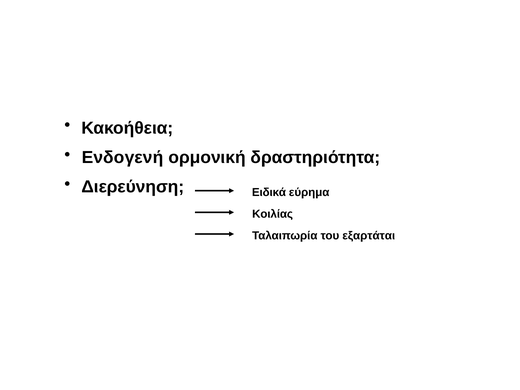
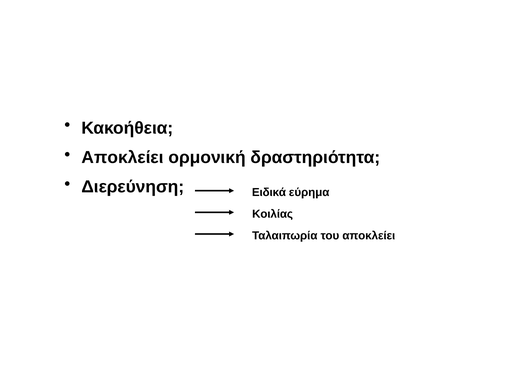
Ενδογενή at (123, 157): Ενδογενή -> Αποκλείει
του εξαρτάται: εξαρτάται -> αποκλείει
